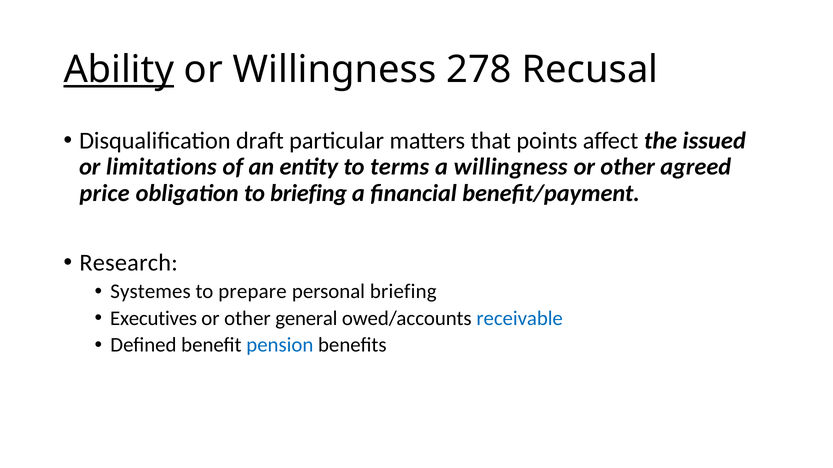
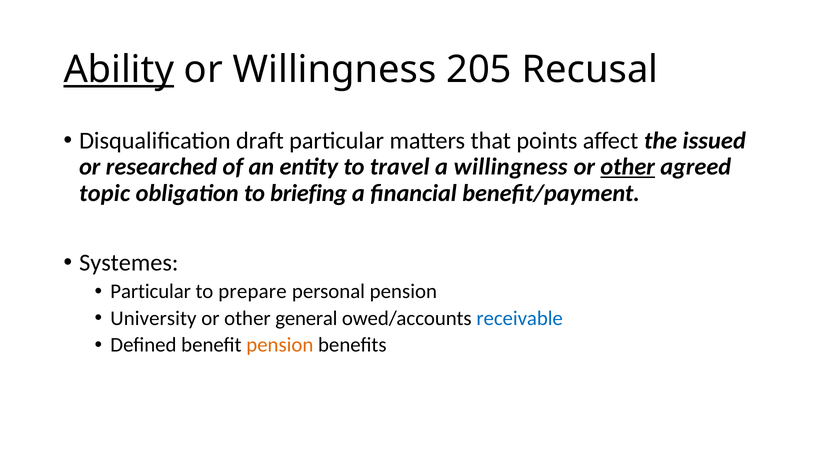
278: 278 -> 205
limitations: limitations -> researched
terms: terms -> travel
other at (628, 167) underline: none -> present
price: price -> topic
Research: Research -> Systemes
Systemes at (151, 292): Systemes -> Particular
personal briefing: briefing -> pension
Executives: Executives -> University
pension at (280, 346) colour: blue -> orange
